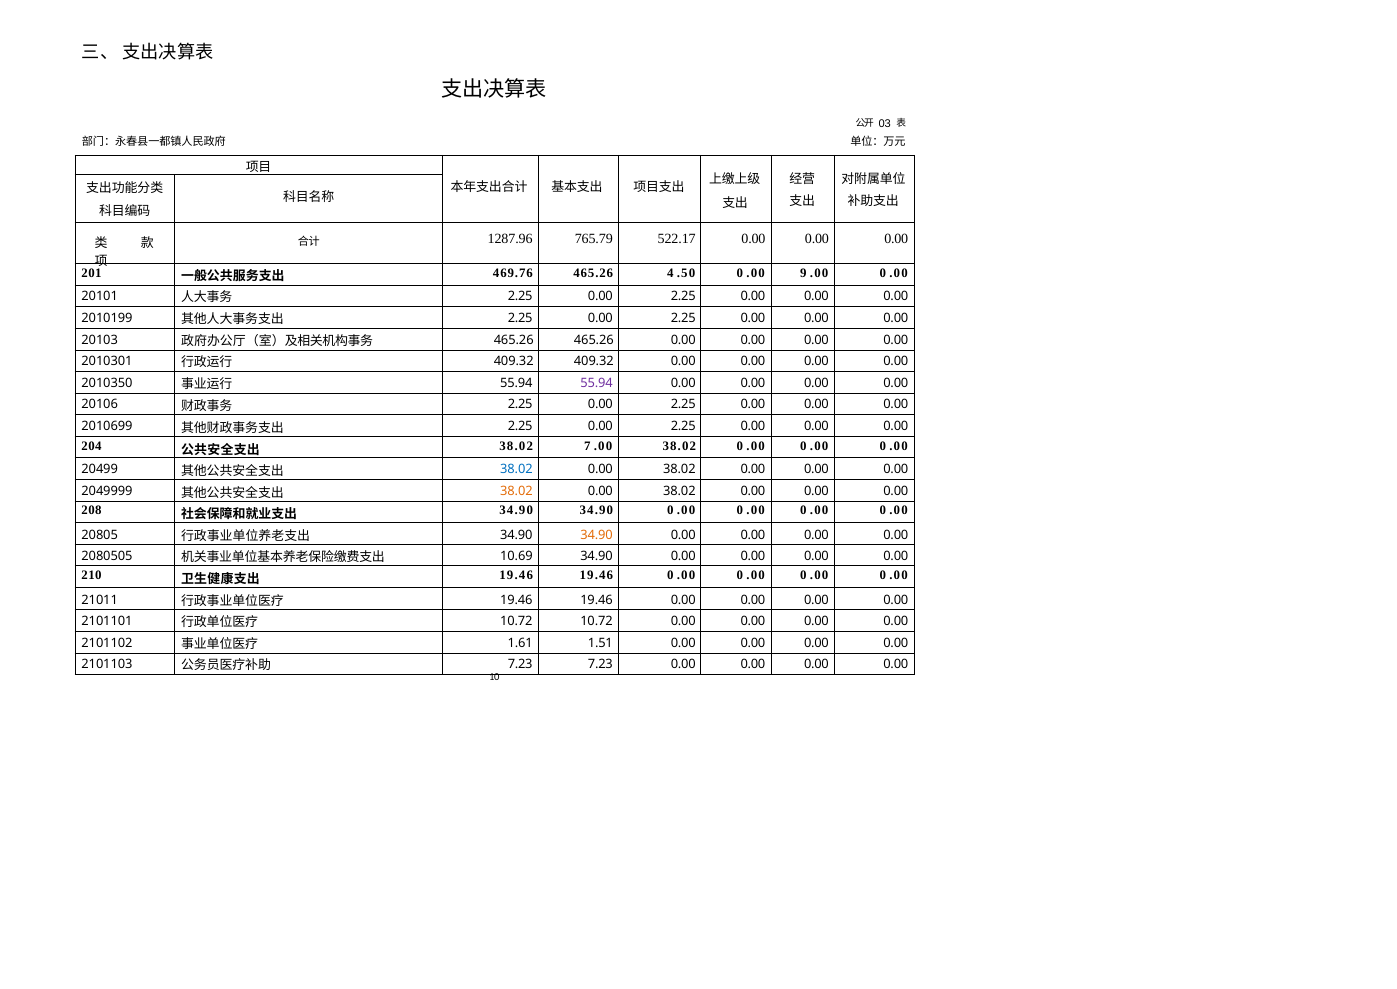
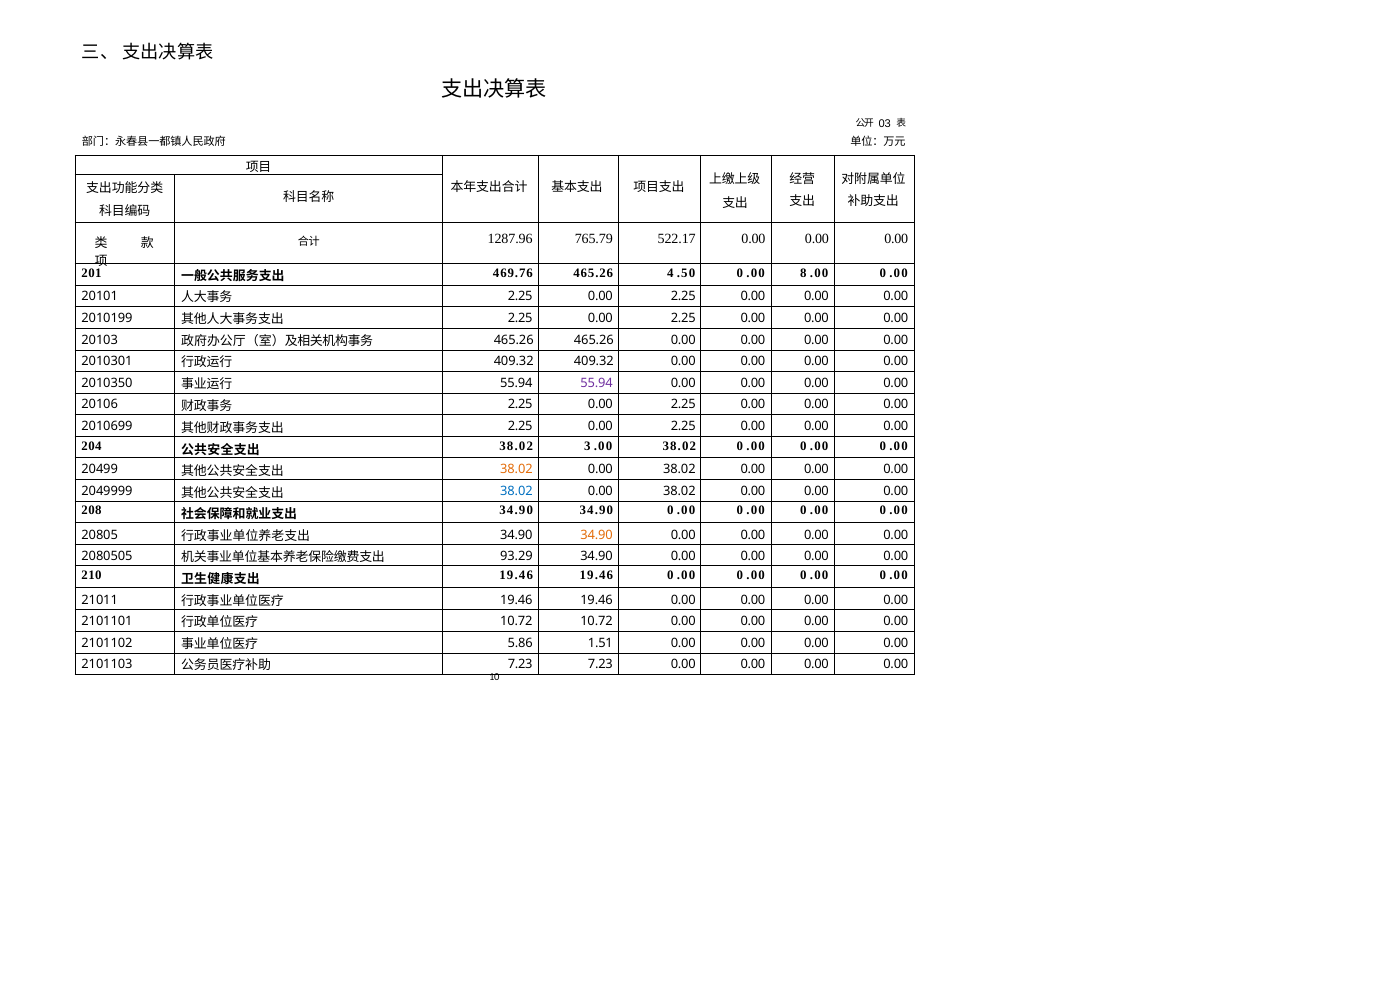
9: 9 -> 8
7: 7 -> 3
38.02 at (516, 470) colour: blue -> orange
38.02 at (516, 492) colour: orange -> blue
10.69: 10.69 -> 93.29
1.61: 1.61 -> 5.86
